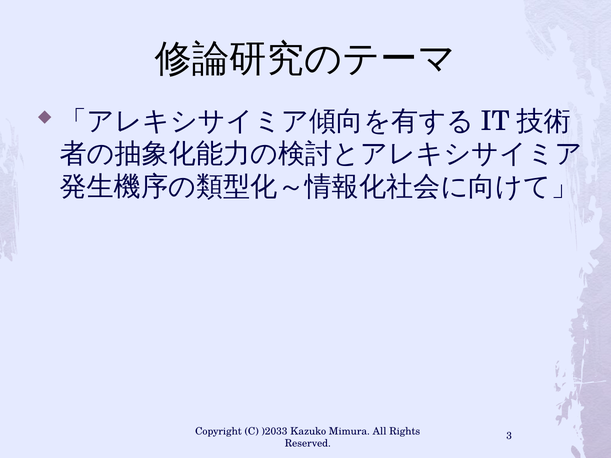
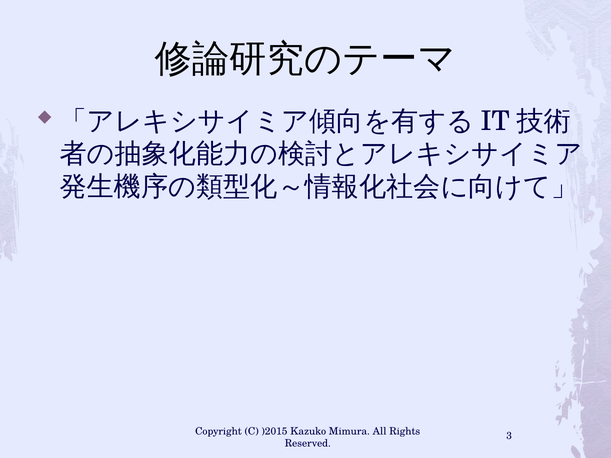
)2033: )2033 -> )2015
